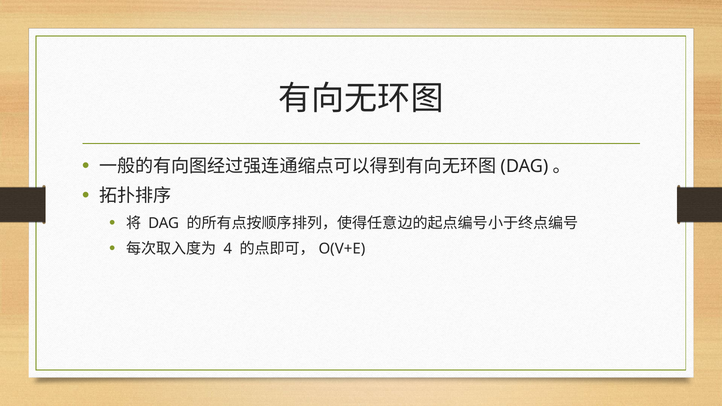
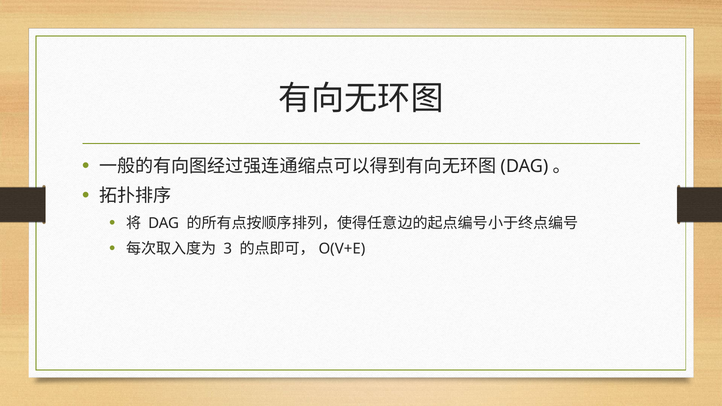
4: 4 -> 3
